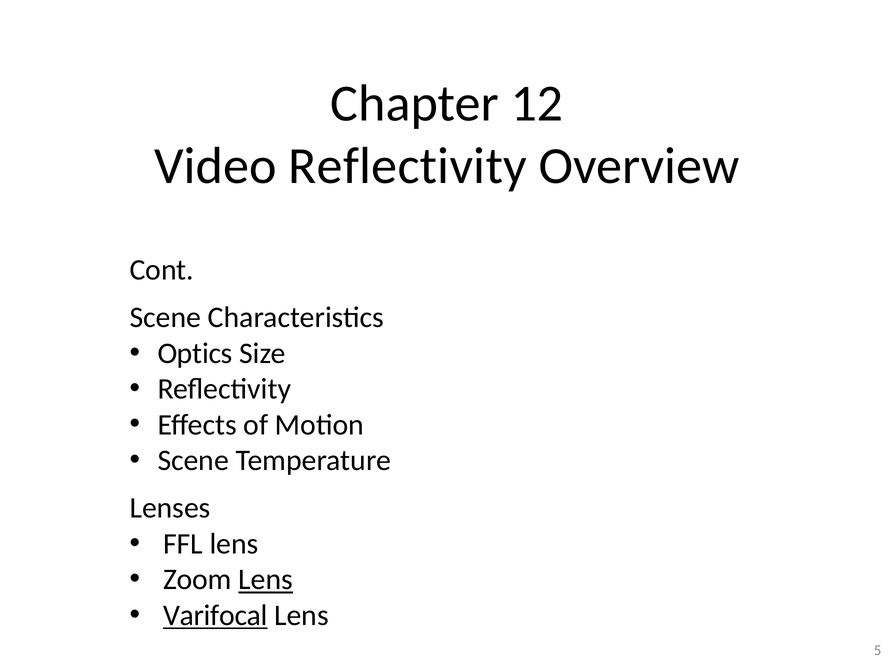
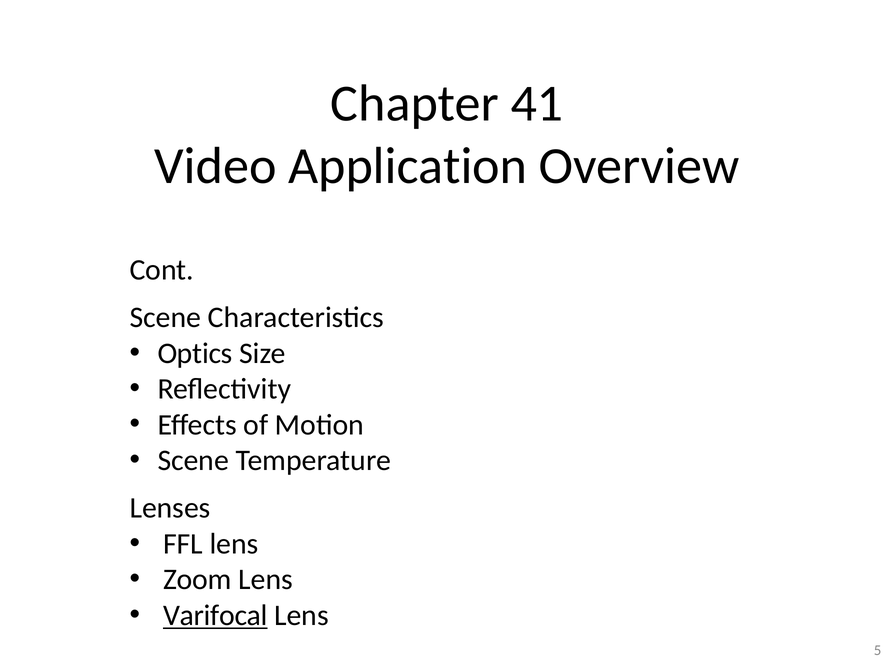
12: 12 -> 41
Video Reflectivity: Reflectivity -> Application
Lens at (266, 580) underline: present -> none
